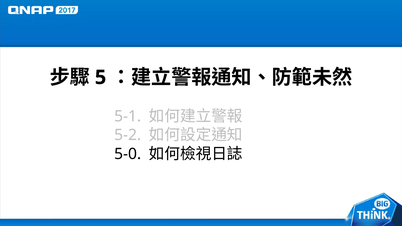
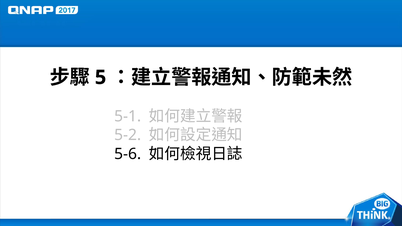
5-0: 5-0 -> 5-6
